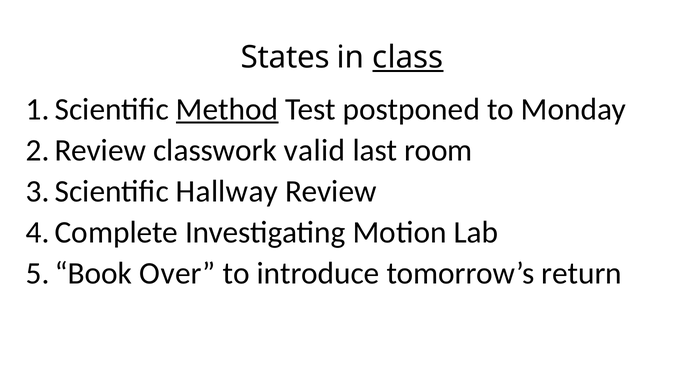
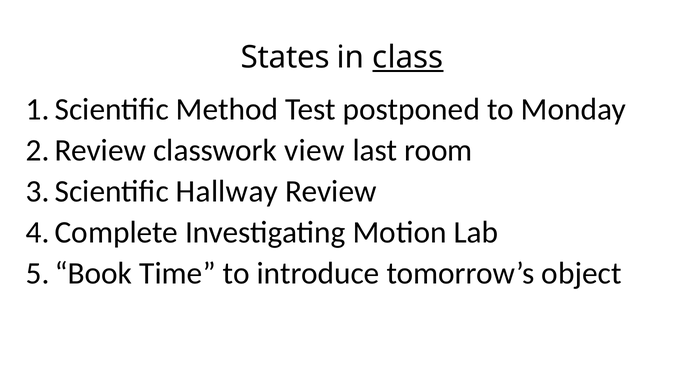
Method underline: present -> none
valid: valid -> view
Over: Over -> Time
return: return -> object
